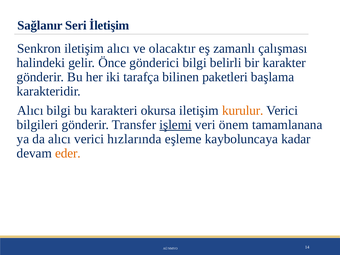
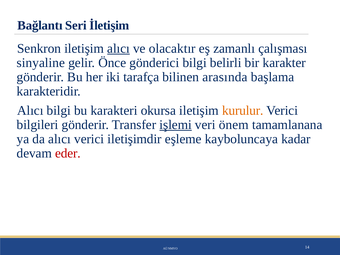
Sağlanır: Sağlanır -> Bağlantı
alıcı at (118, 48) underline: none -> present
halindeki: halindeki -> sinyaline
paketleri: paketleri -> arasında
hızlarında: hızlarında -> iletişimdir
eder colour: orange -> red
